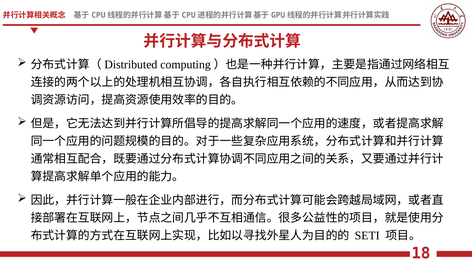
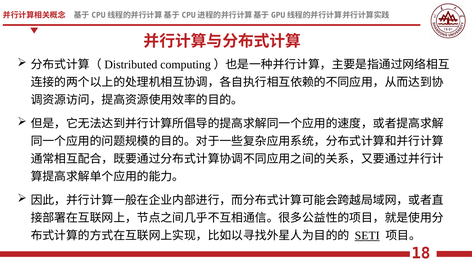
SETI underline: none -> present
